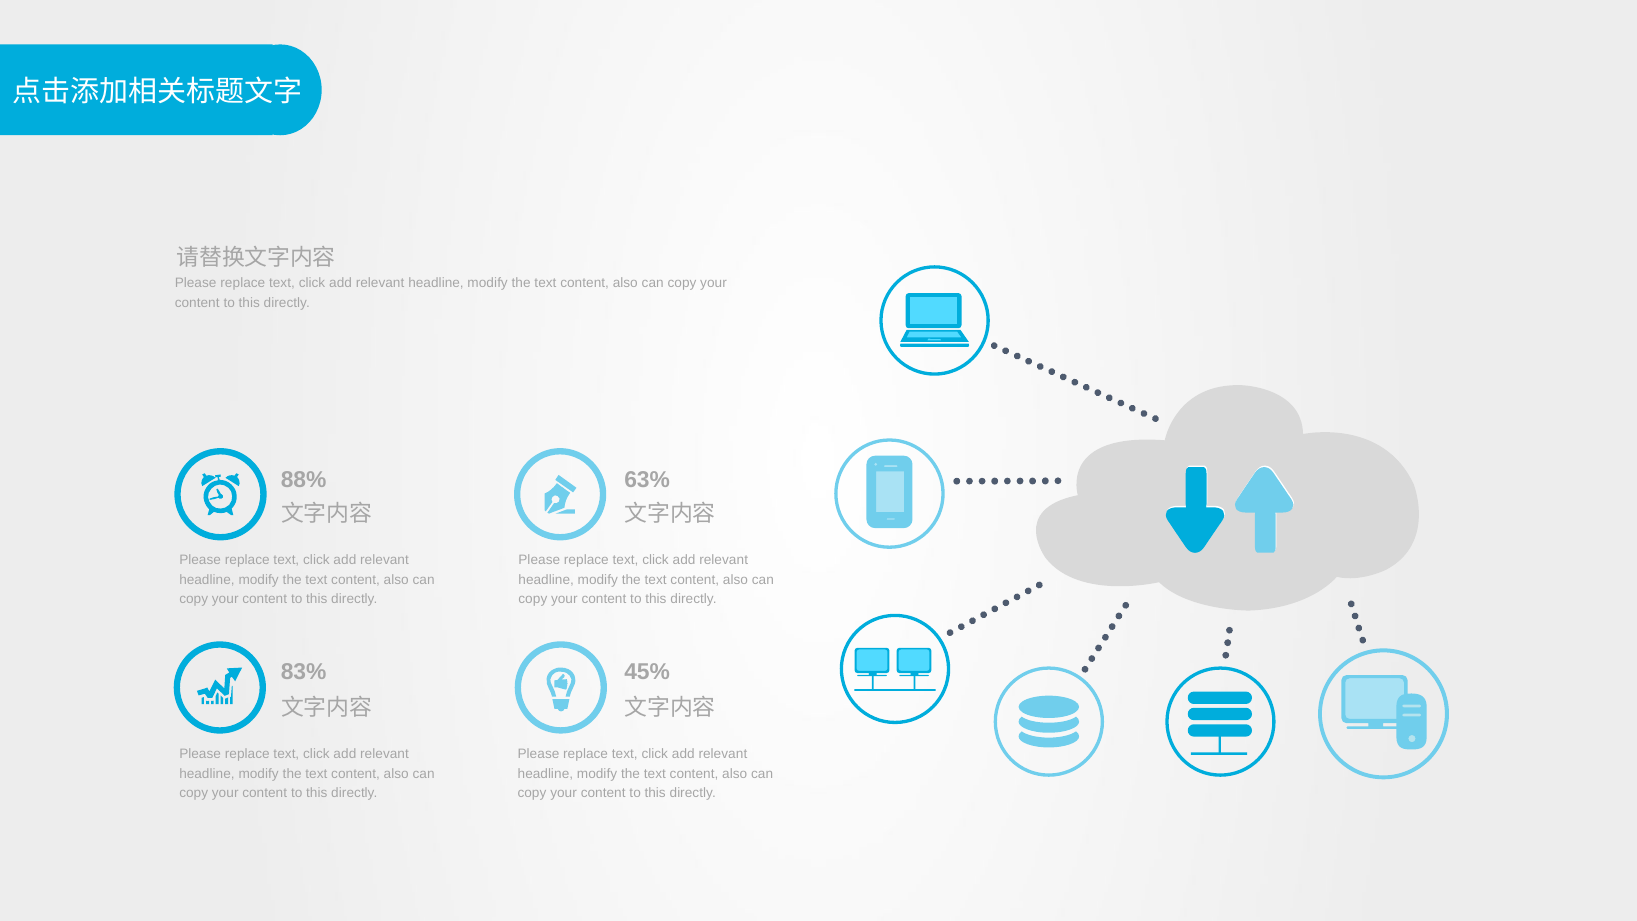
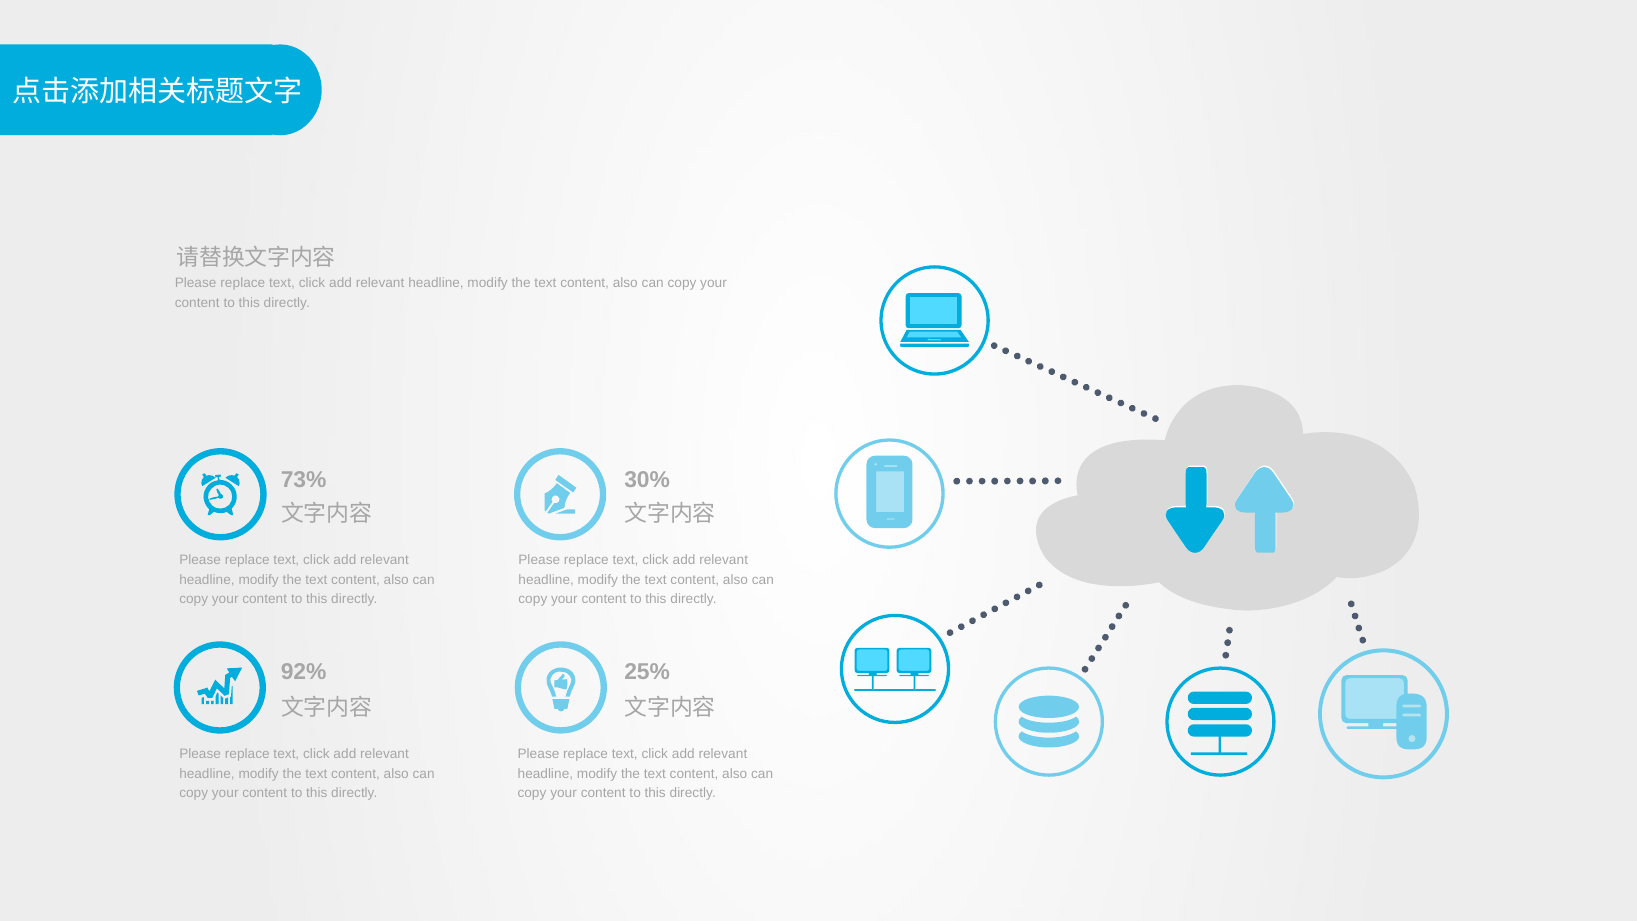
88%: 88% -> 73%
63%: 63% -> 30%
83%: 83% -> 92%
45%: 45% -> 25%
